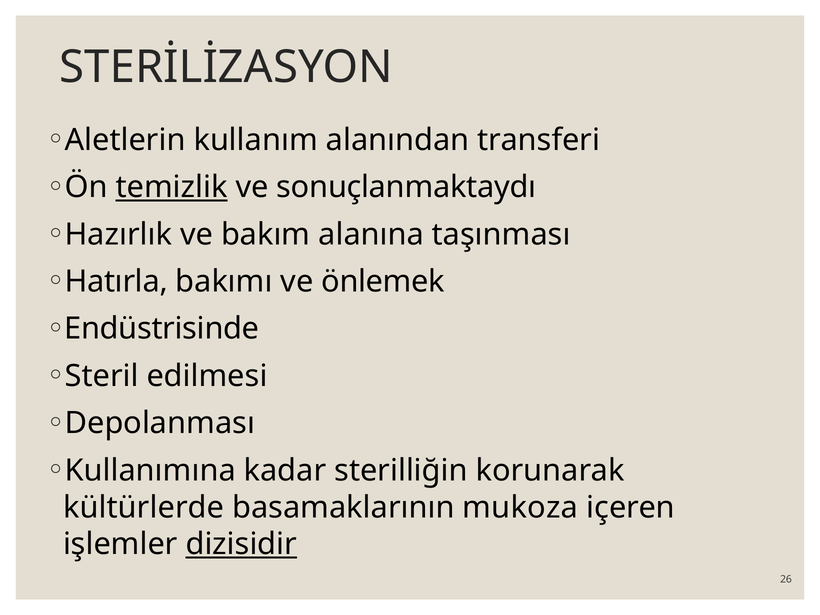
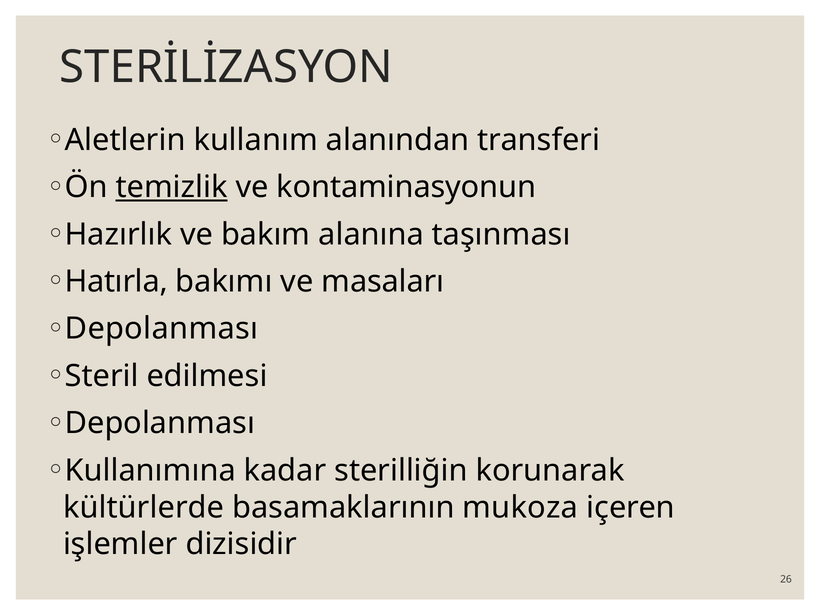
sonuçlanmaktaydı: sonuçlanmaktaydı -> kontaminasyonun
önlemek: önlemek -> masaları
Endüstrisinde at (162, 329): Endüstrisinde -> Depolanması
dizisidir underline: present -> none
